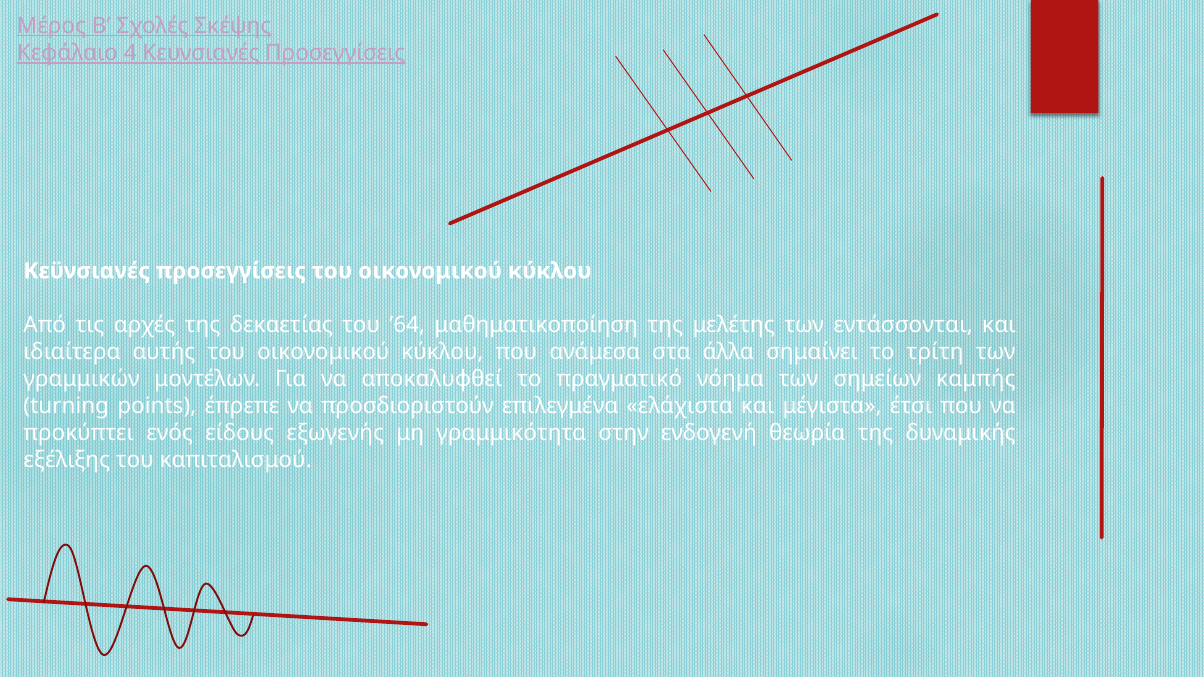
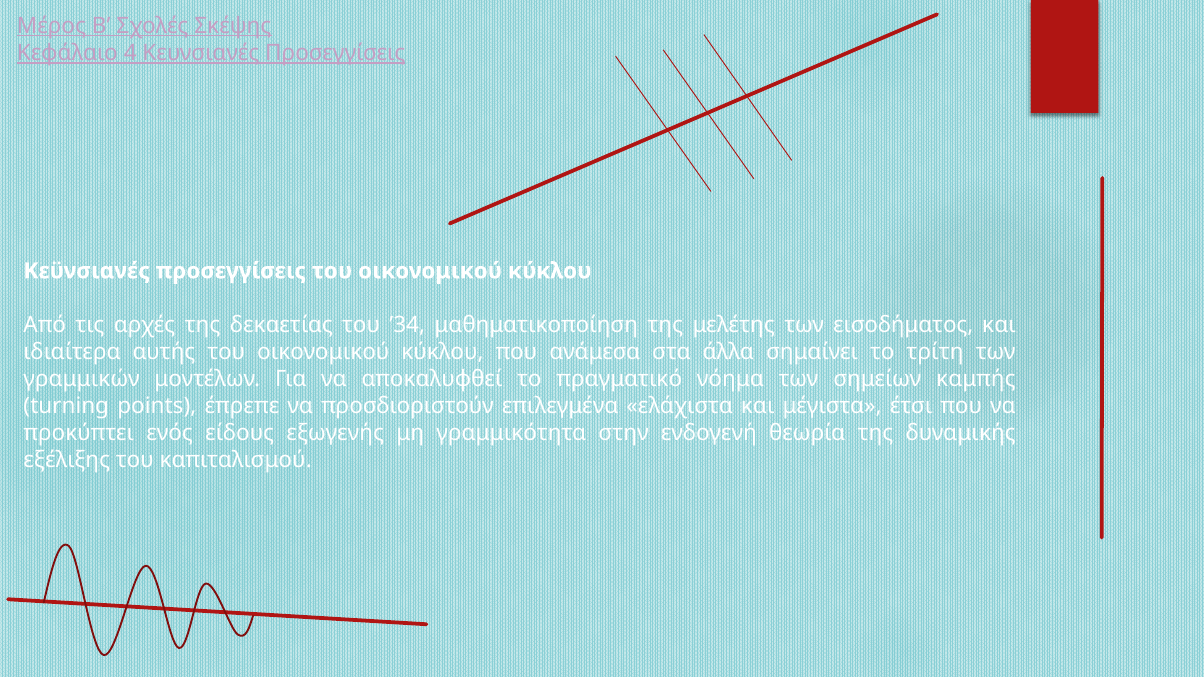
’64: ’64 -> ’34
εντάσσονται: εντάσσονται -> εισοδήματος
